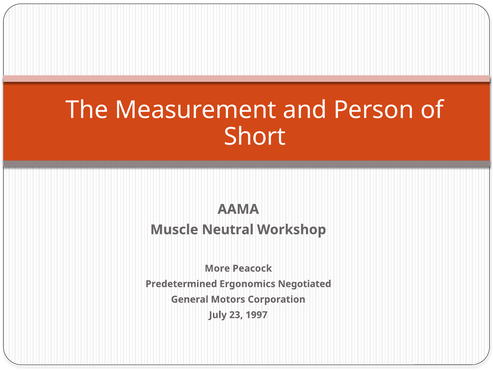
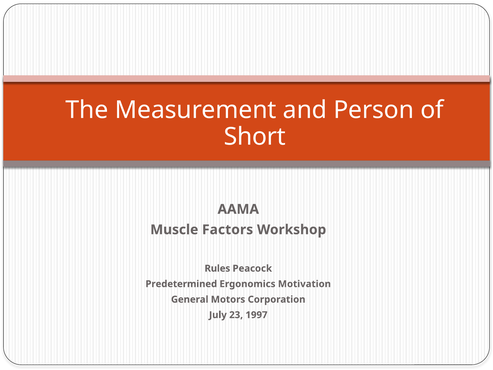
Neutral: Neutral -> Factors
More: More -> Rules
Negotiated: Negotiated -> Motivation
